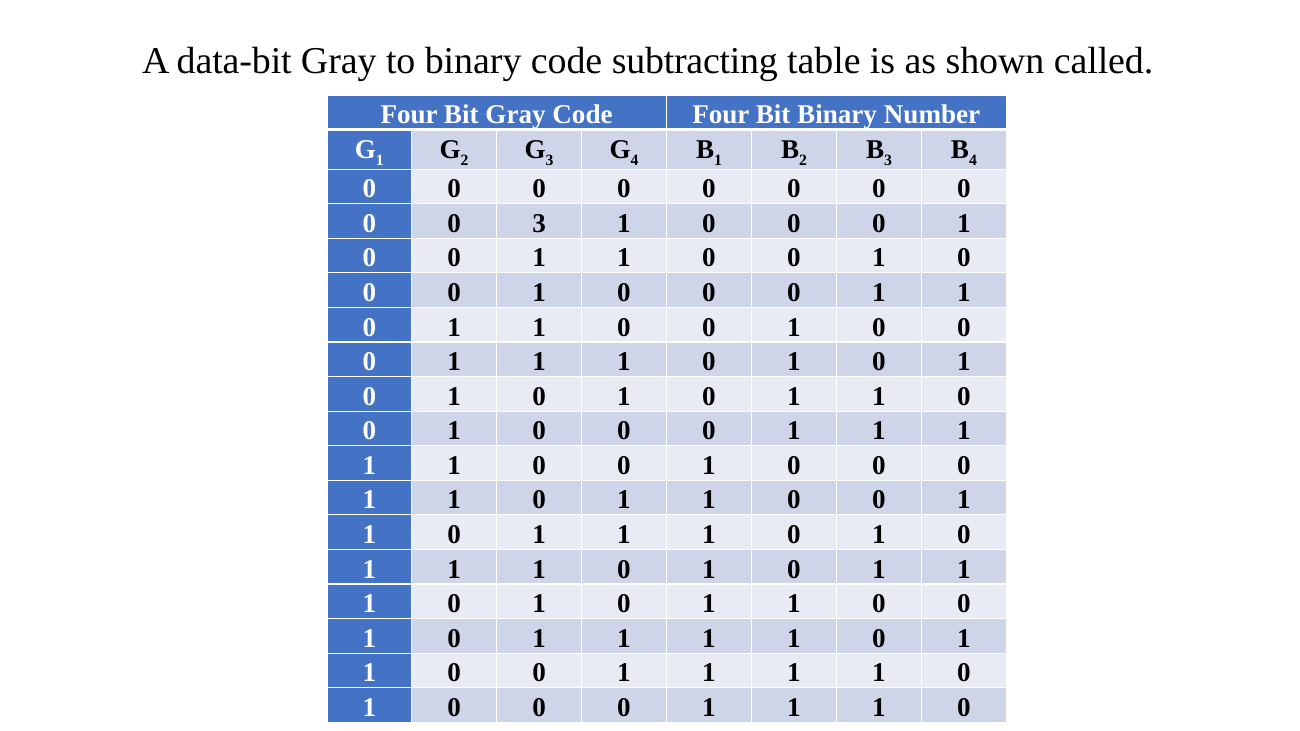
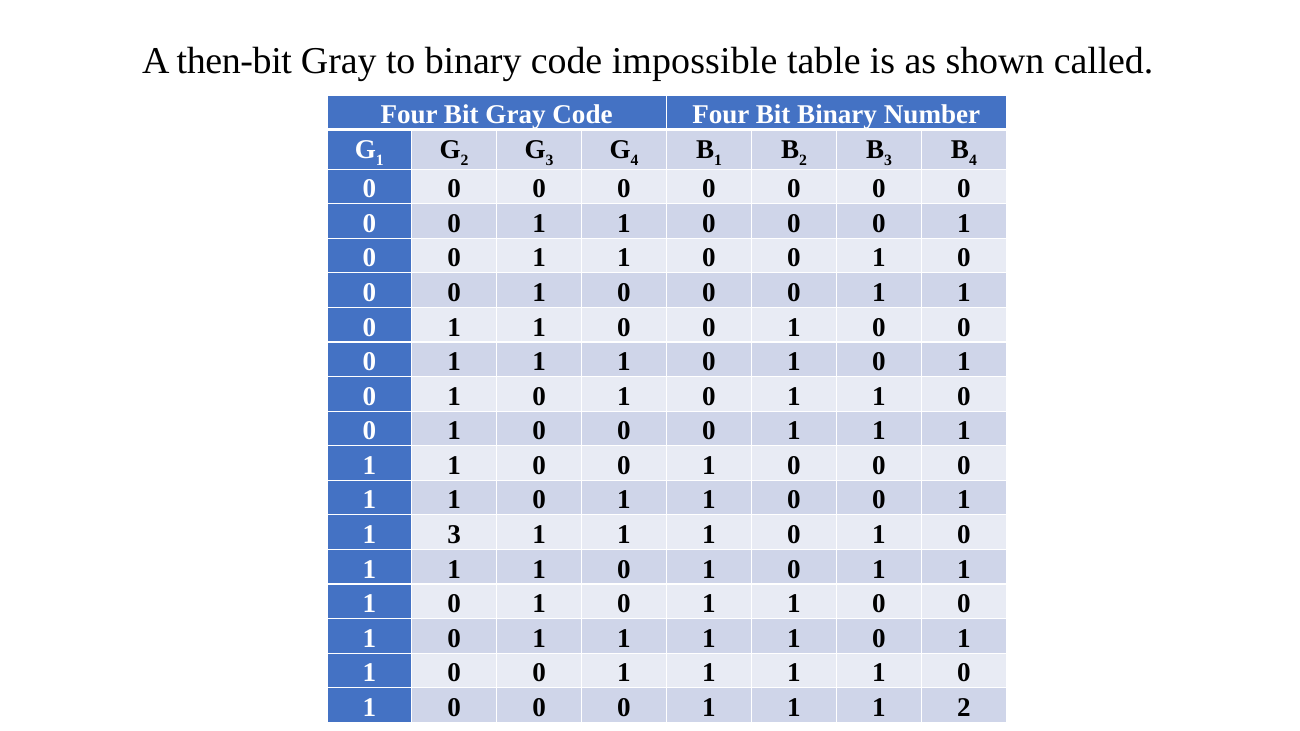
data-bit: data-bit -> then-bit
subtracting: subtracting -> impossible
3 at (539, 224): 3 -> 1
0 at (454, 535): 0 -> 3
0 at (964, 708): 0 -> 2
